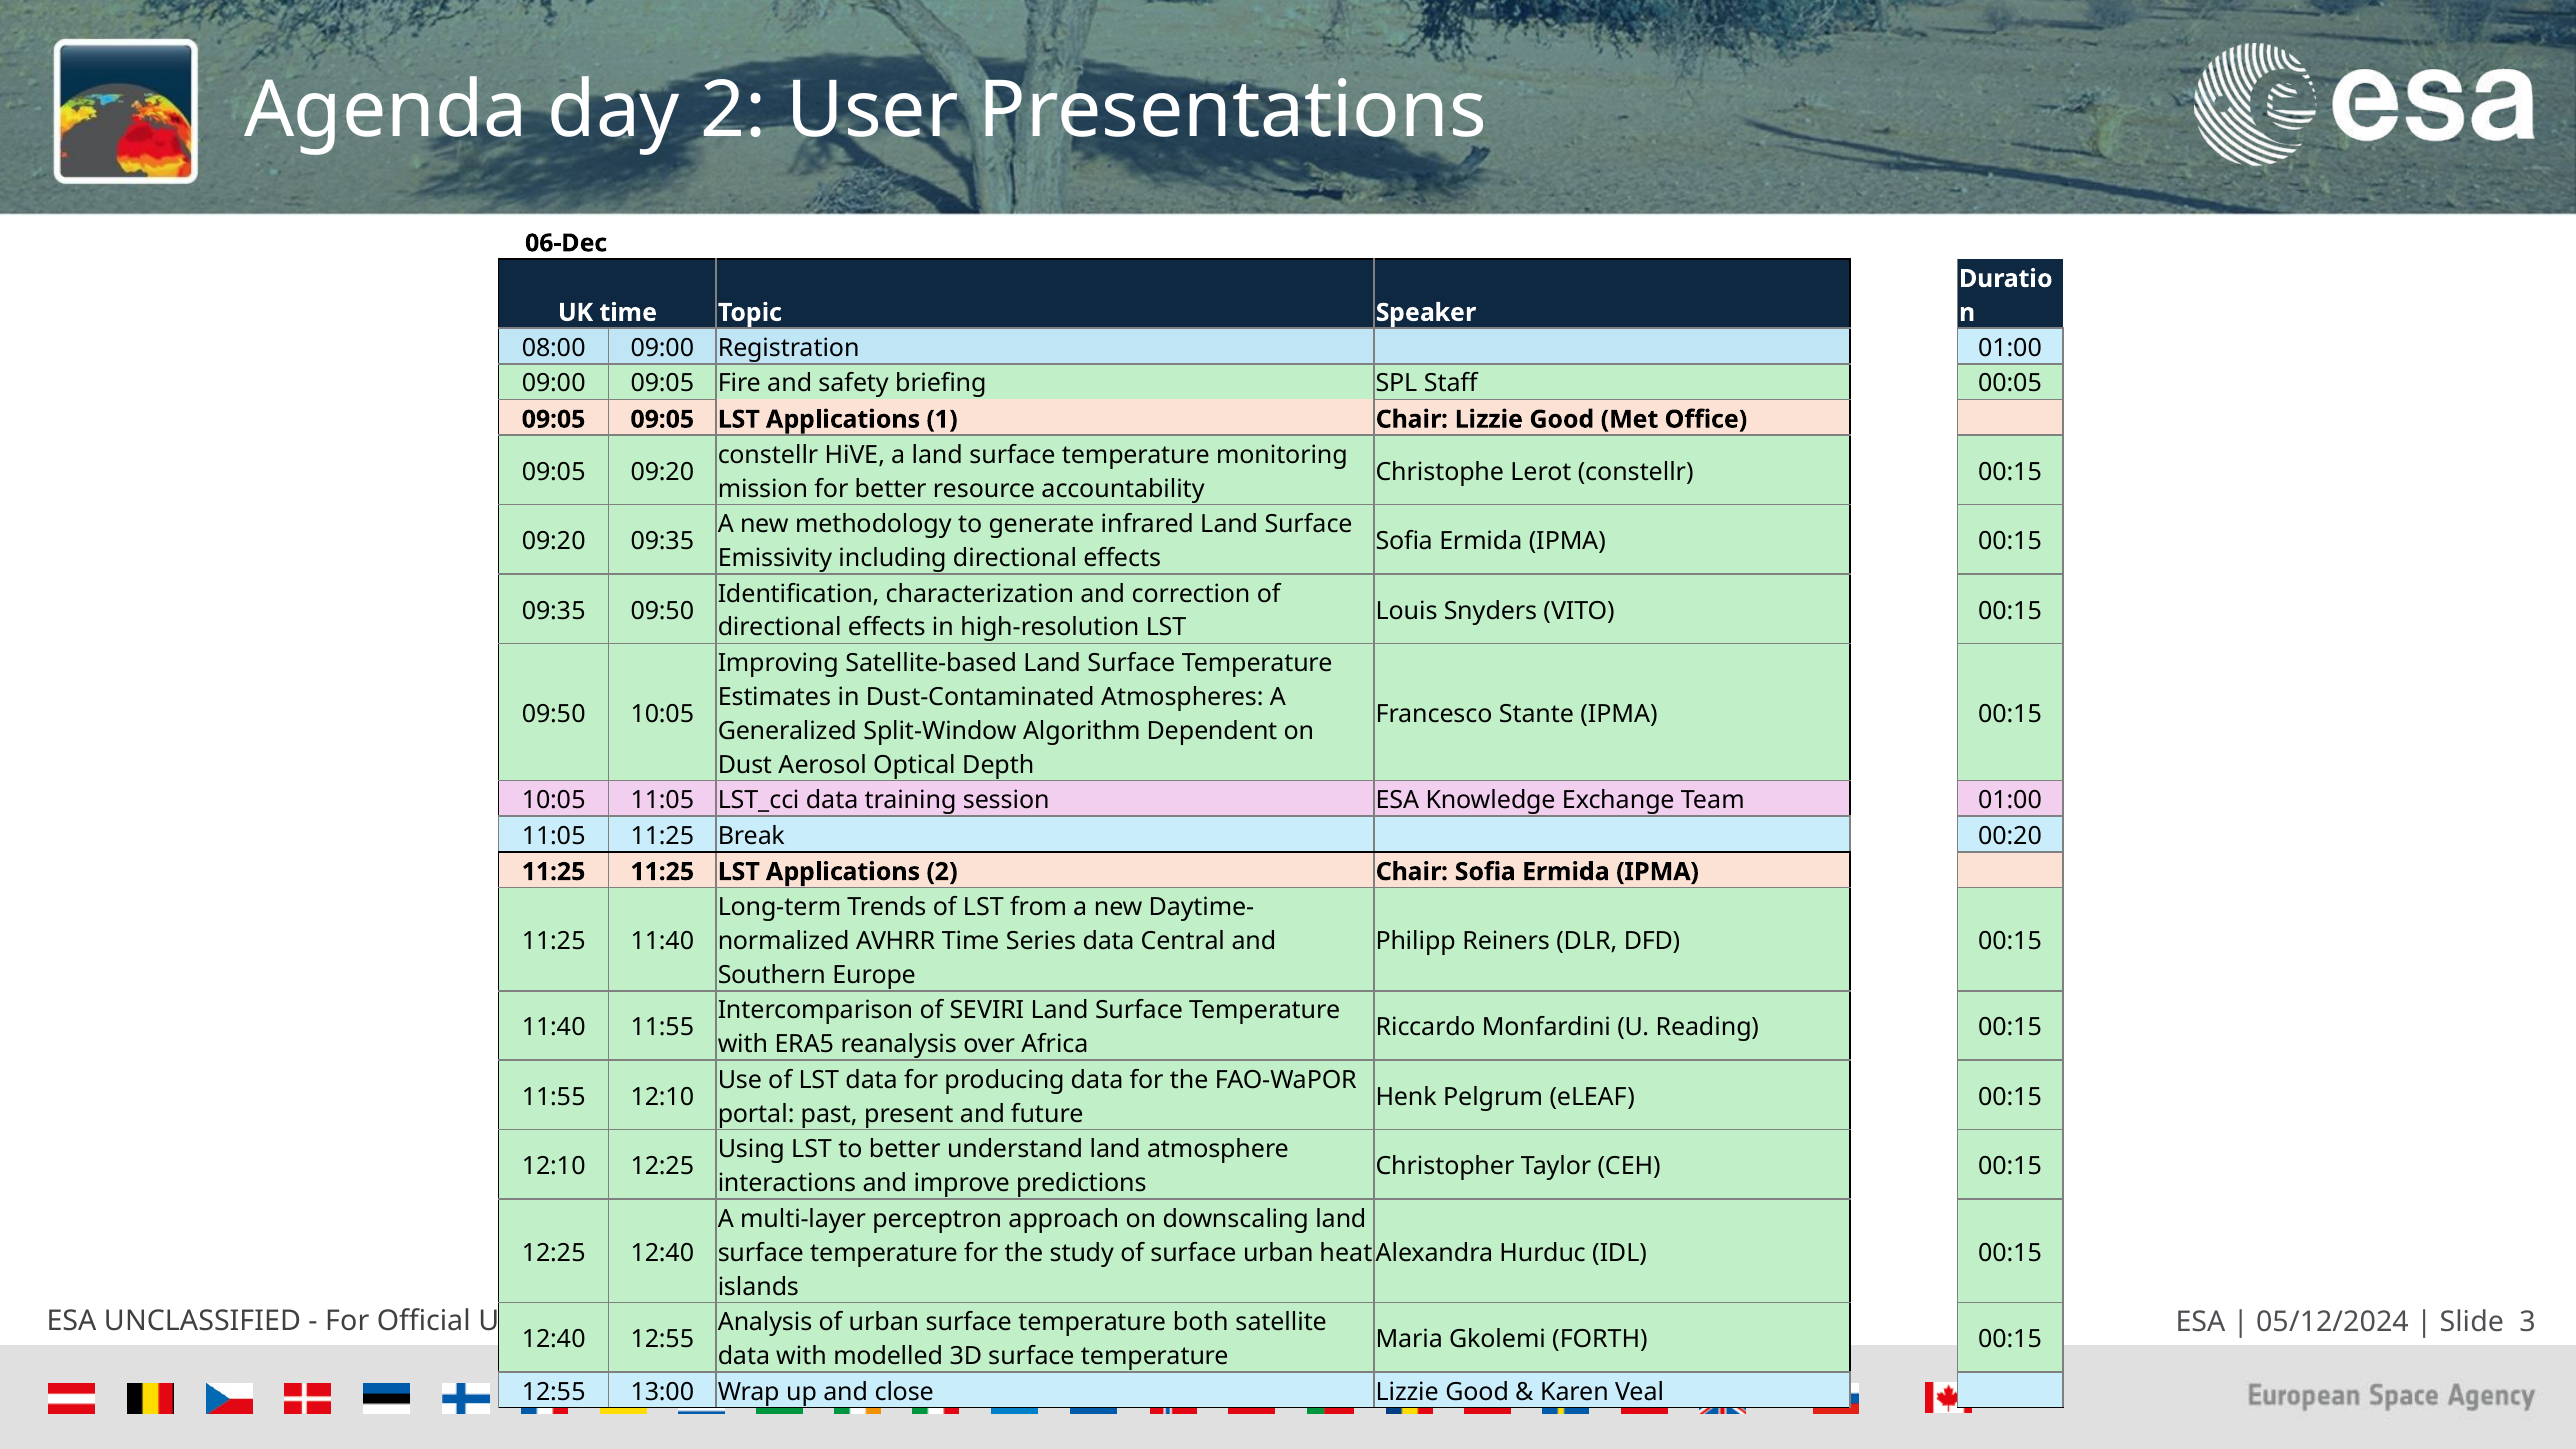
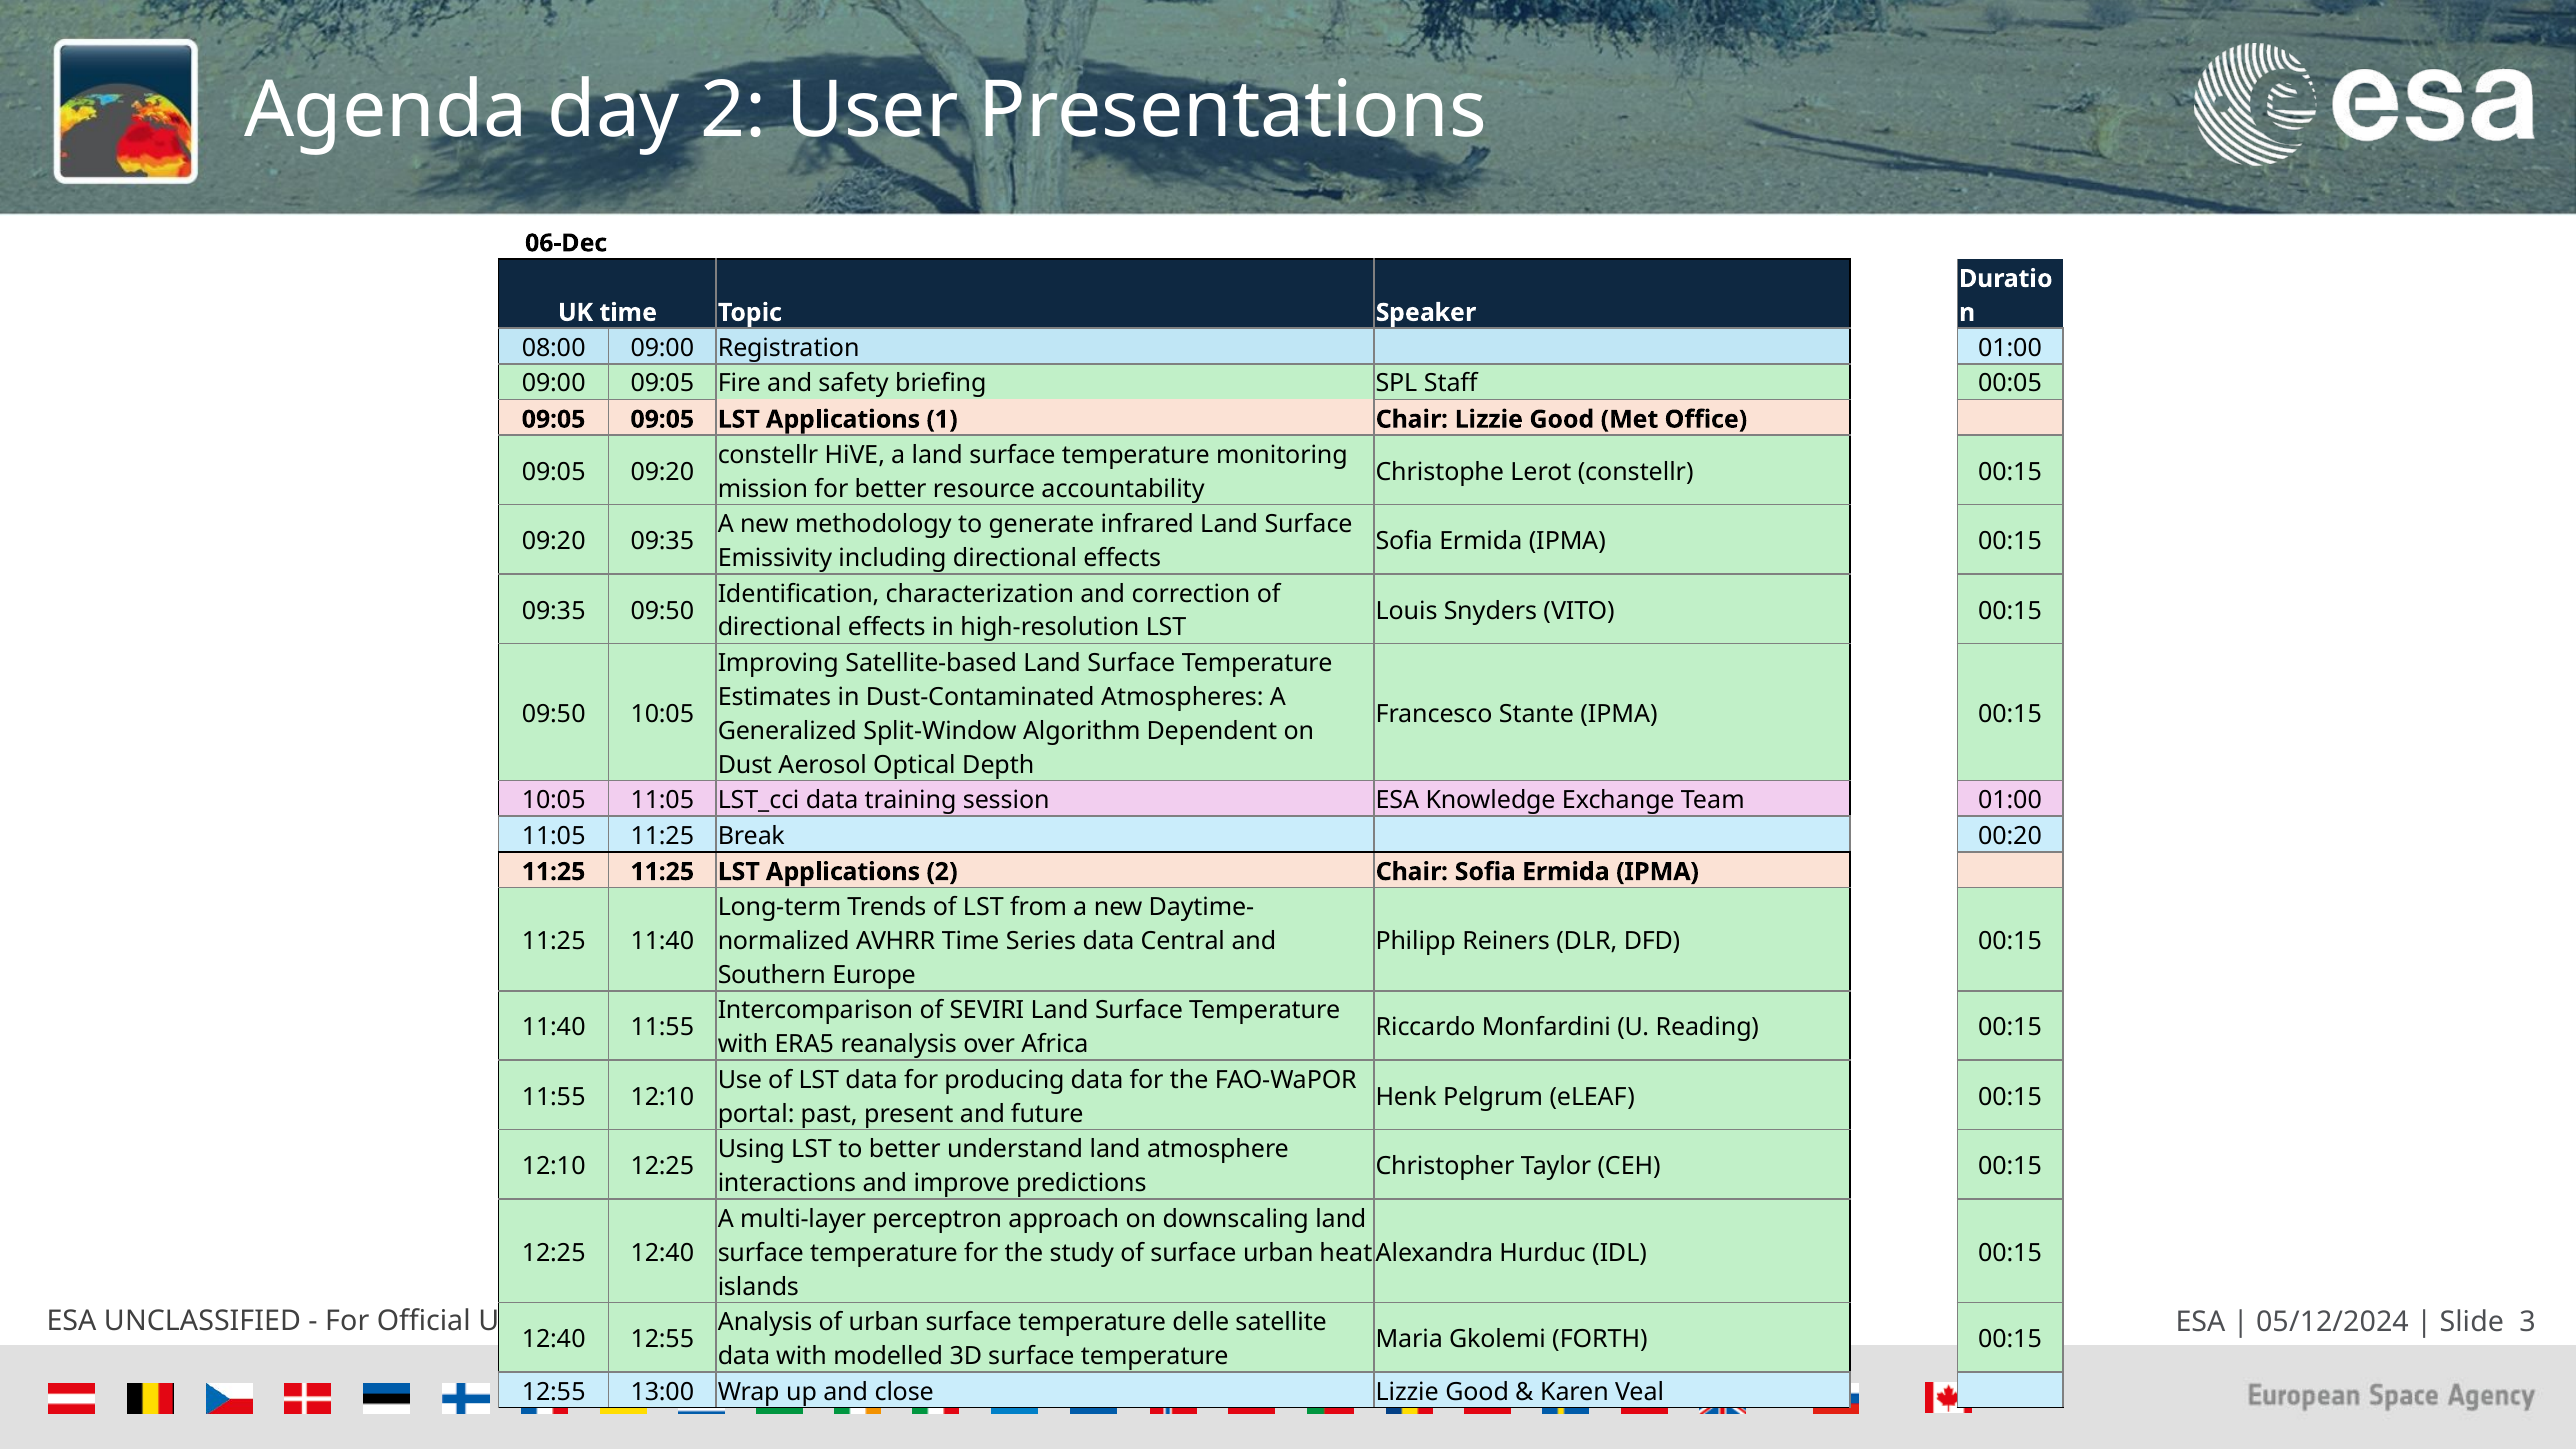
both: both -> delle
